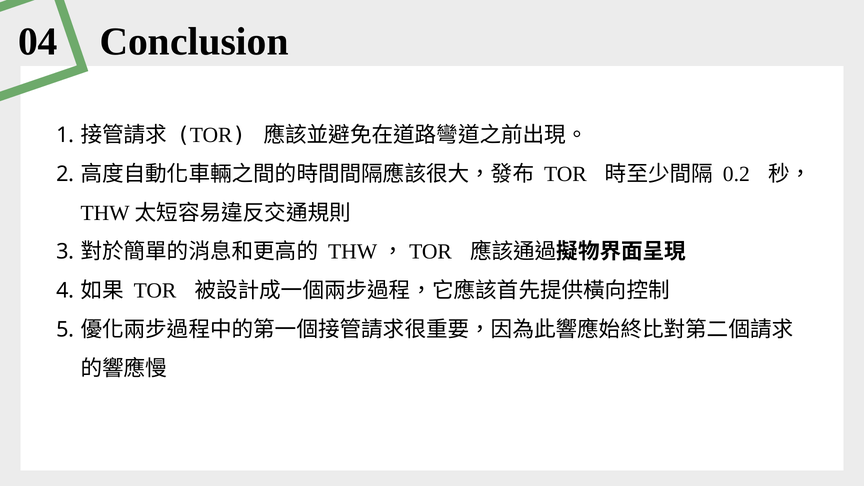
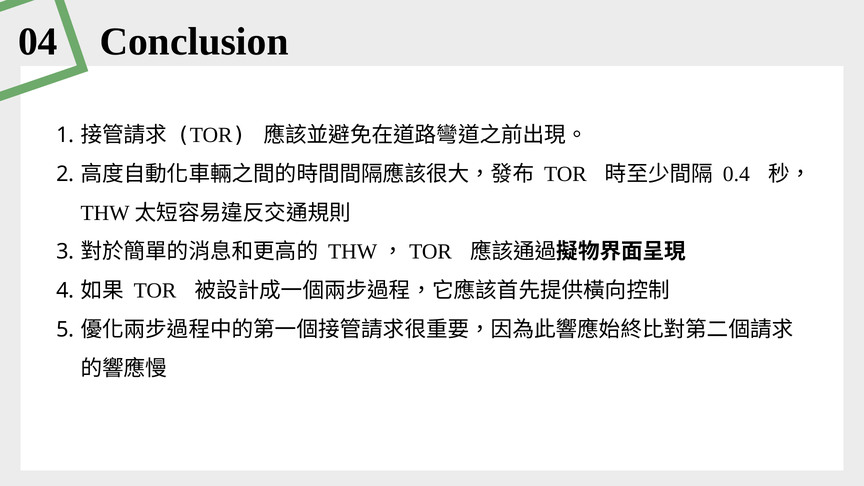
0.2: 0.2 -> 0.4
